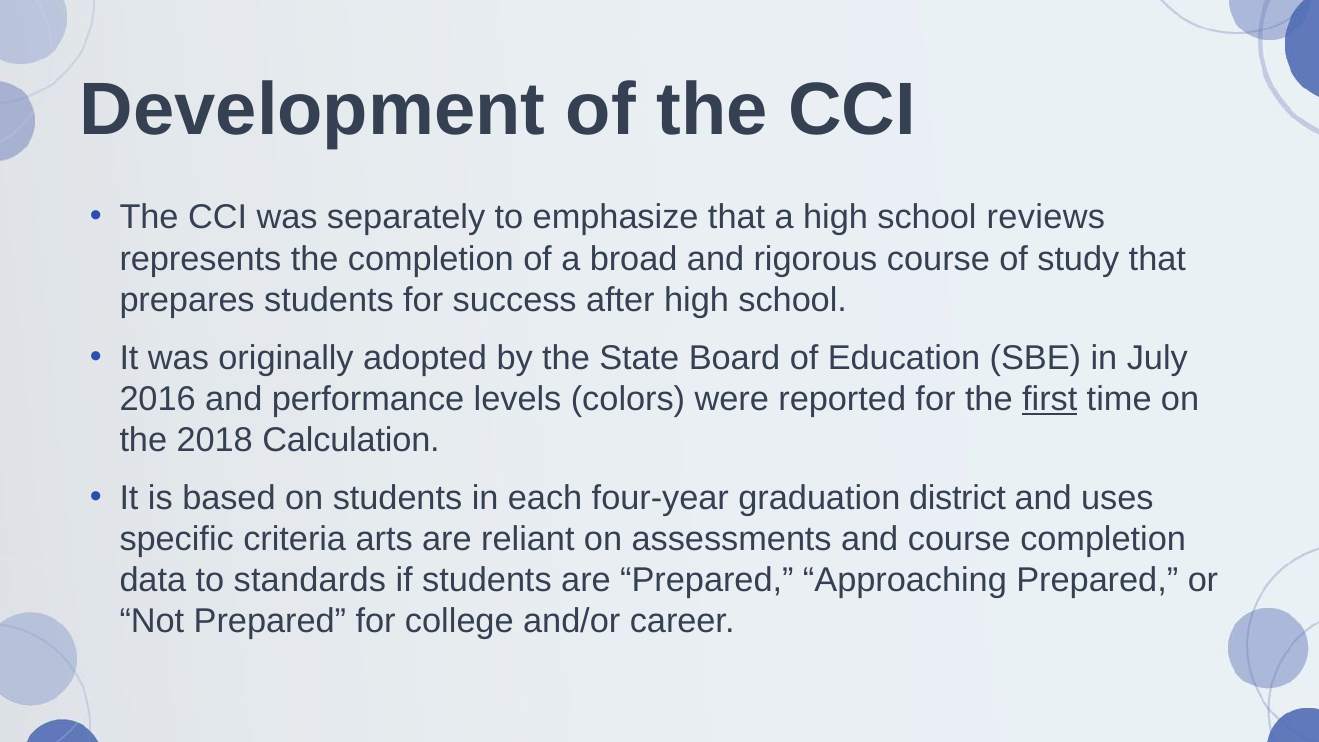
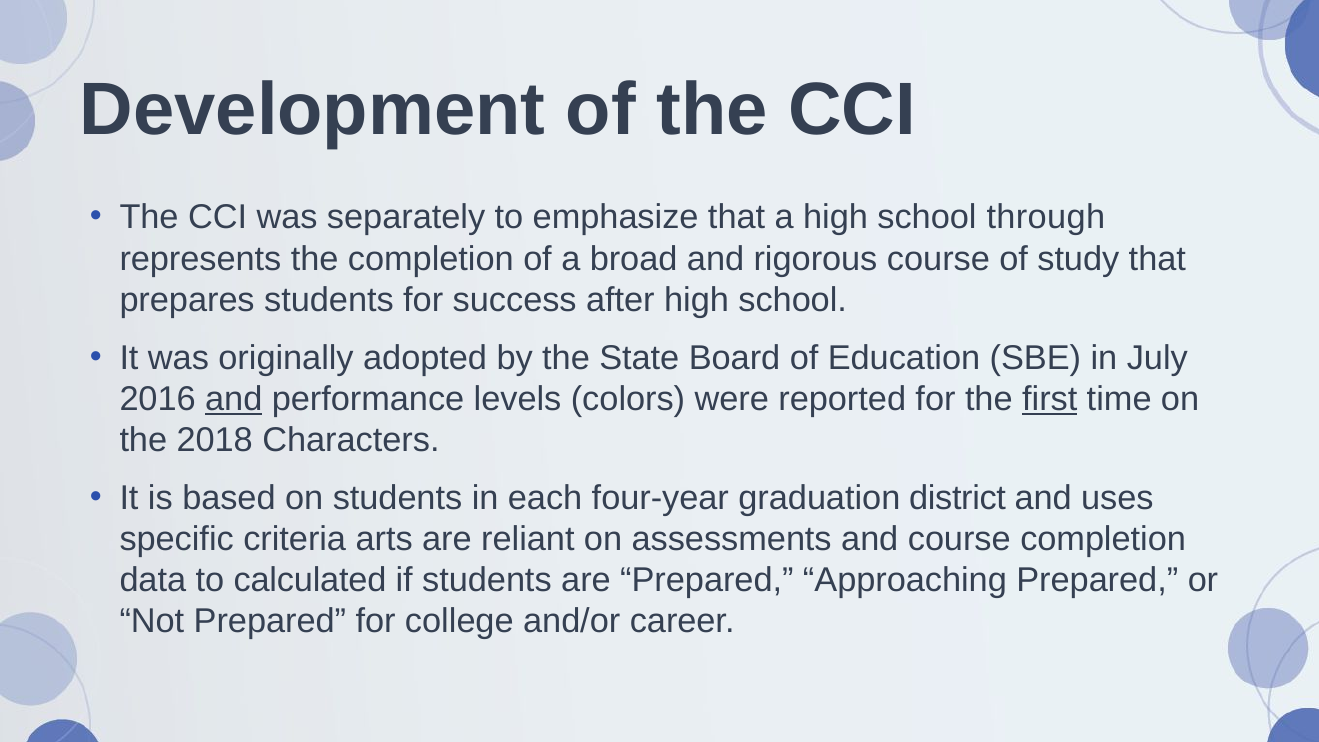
reviews: reviews -> through
and at (234, 399) underline: none -> present
Calculation: Calculation -> Characters
standards: standards -> calculated
